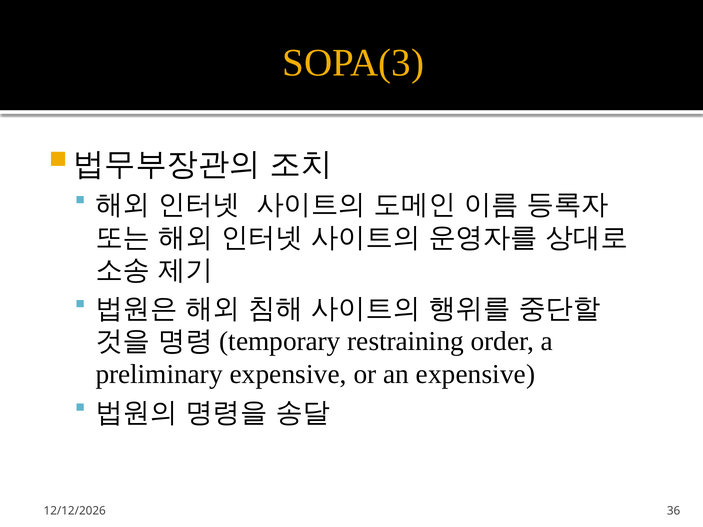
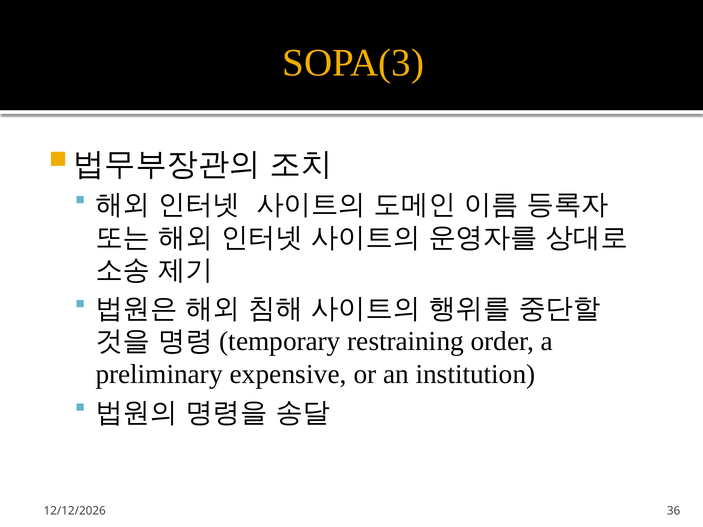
an expensive: expensive -> institution
